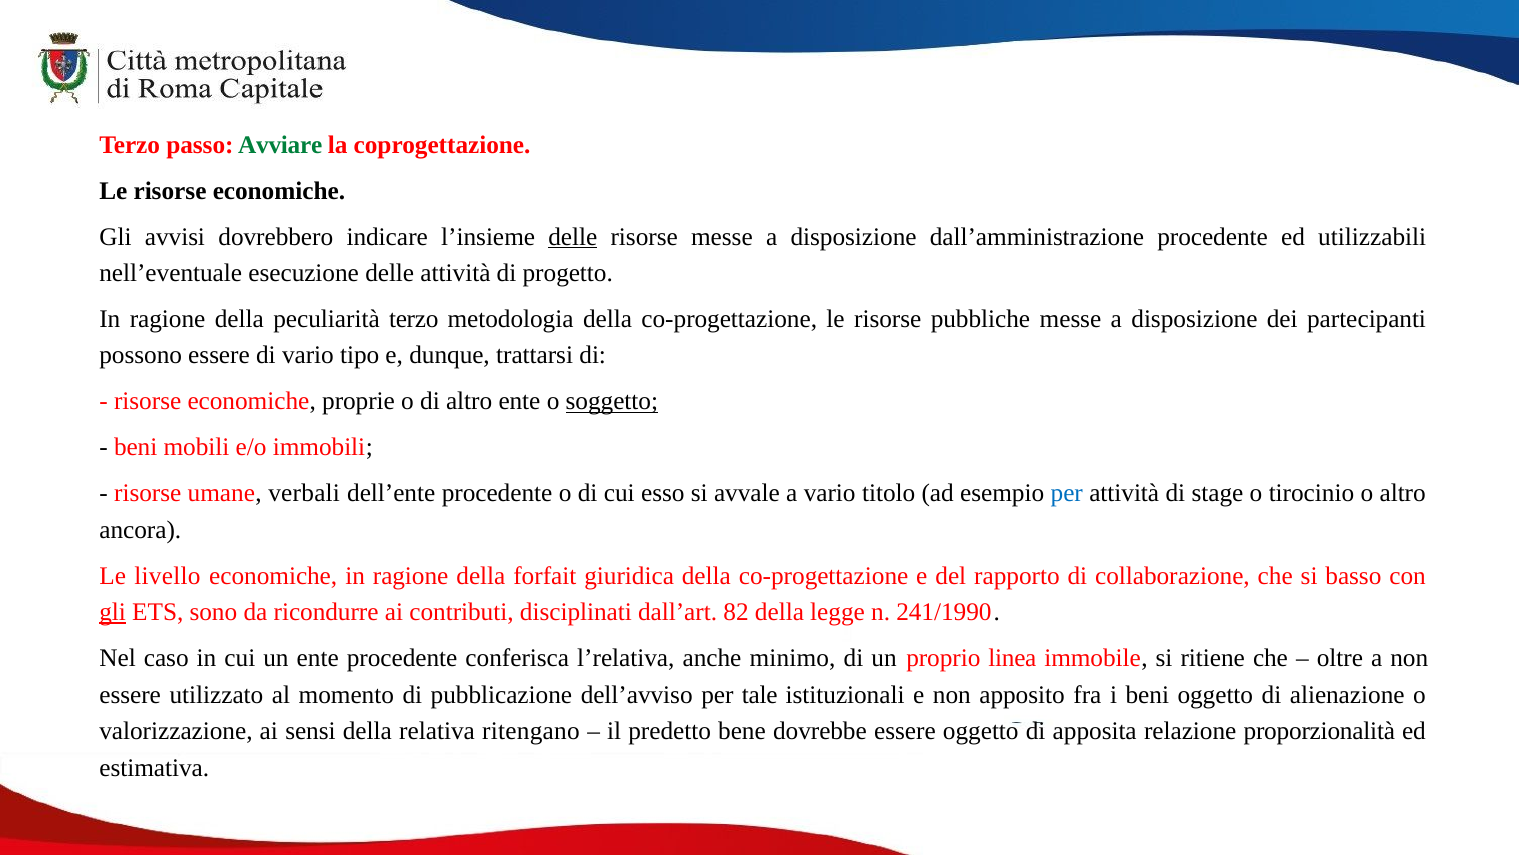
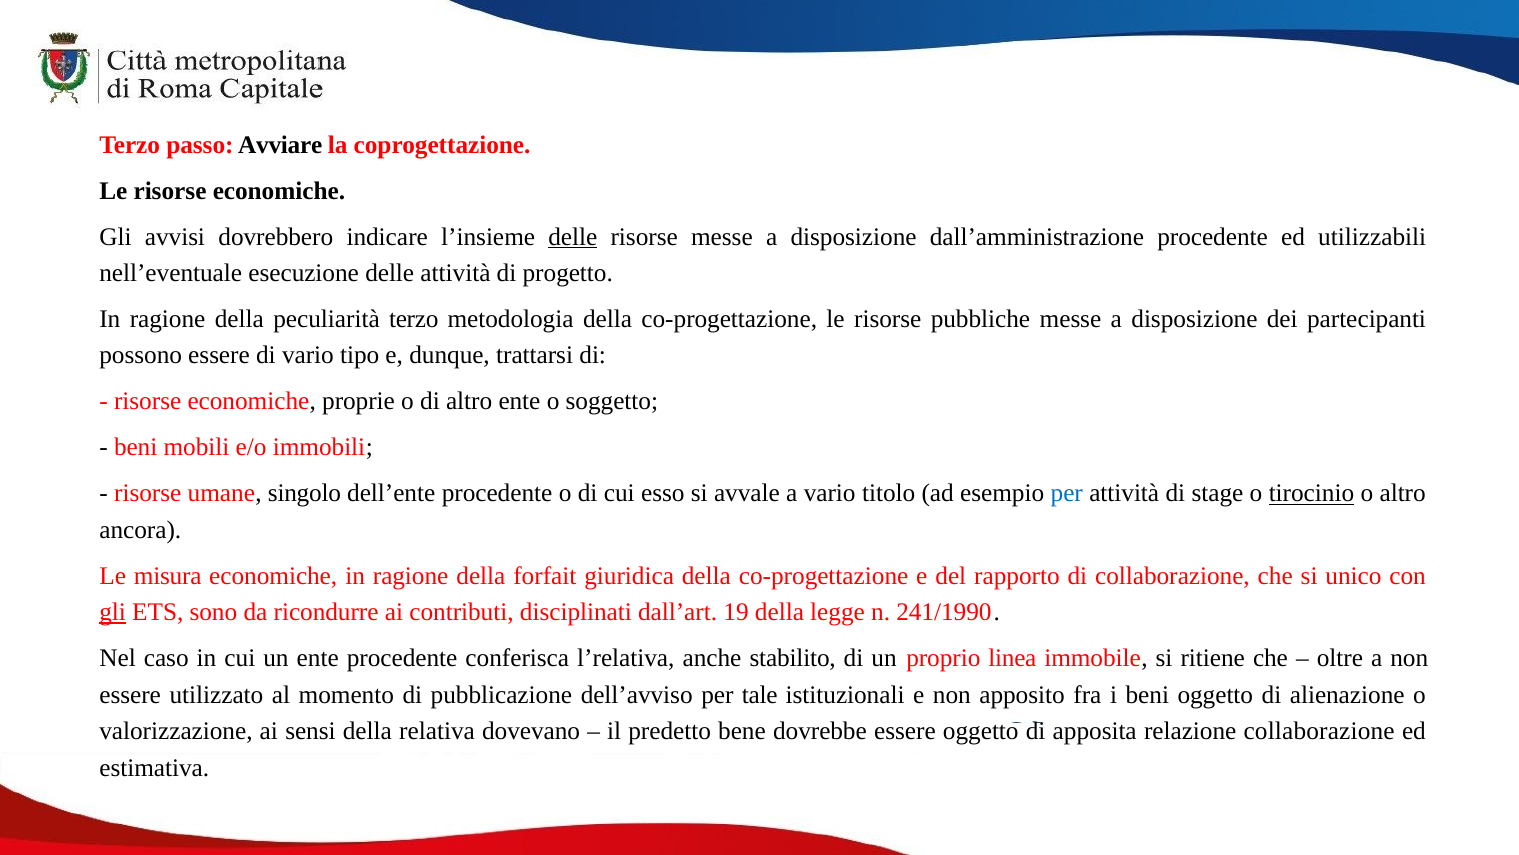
Avviare colour: green -> black
soggetto underline: present -> none
verbali: verbali -> singolo
tirocinio underline: none -> present
livello: livello -> misura
basso: basso -> unico
82: 82 -> 19
minimo: minimo -> stabilito
ritengano: ritengano -> dovevano
relazione proporzionalità: proporzionalità -> collaborazione
